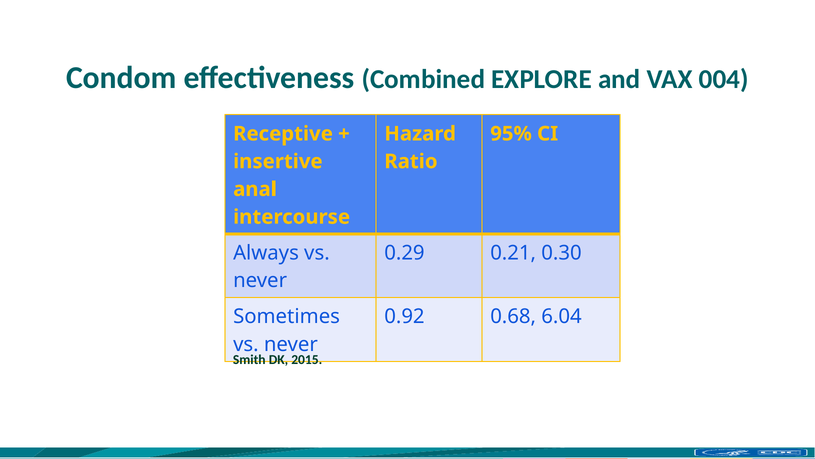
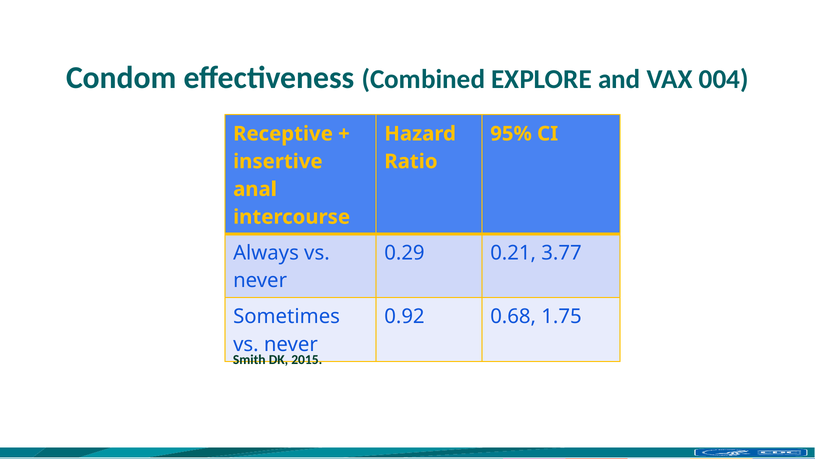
0.30: 0.30 -> 3.77
6.04: 6.04 -> 1.75
